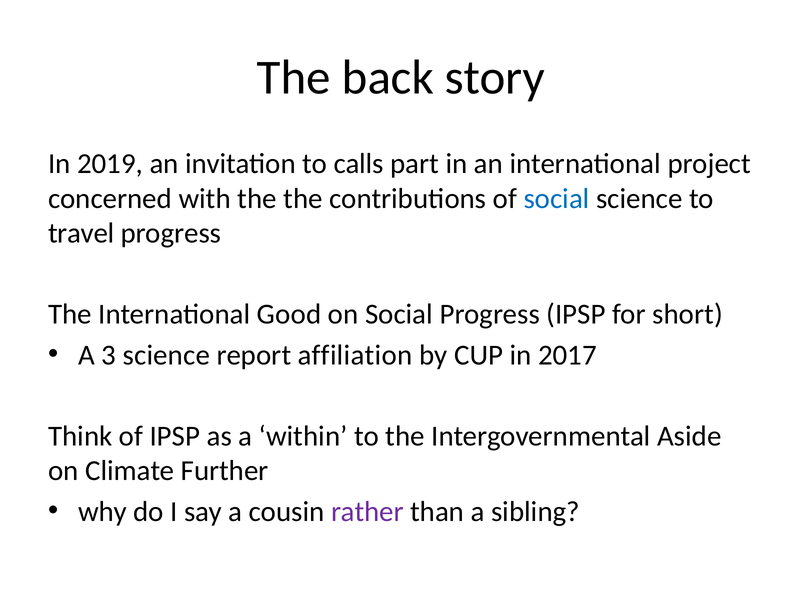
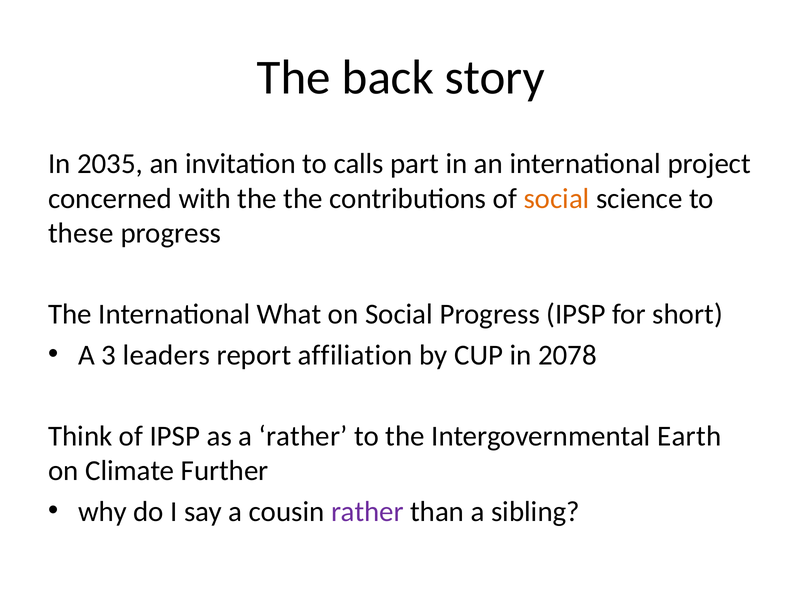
2019: 2019 -> 2035
social at (557, 199) colour: blue -> orange
travel: travel -> these
Good: Good -> What
3 science: science -> leaders
2017: 2017 -> 2078
a within: within -> rather
Aside: Aside -> Earth
